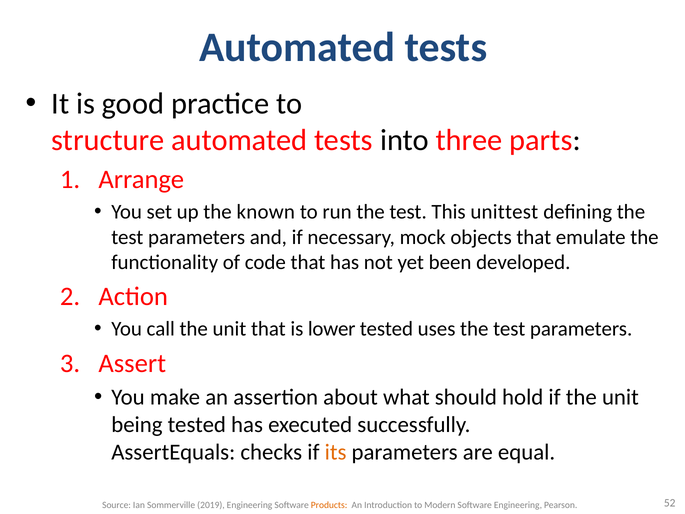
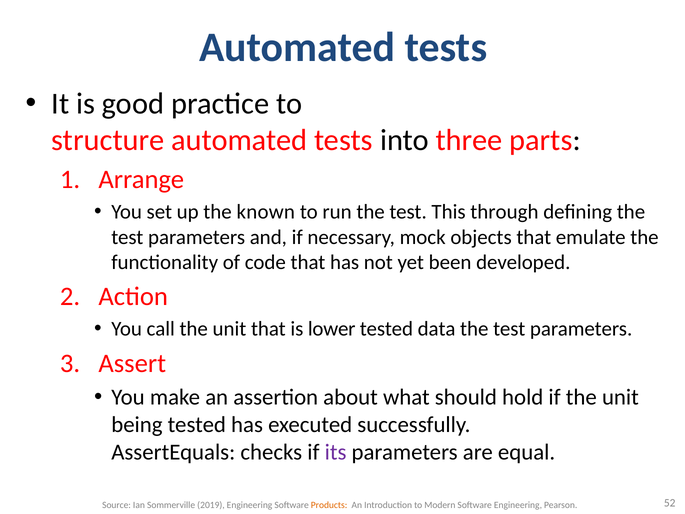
unittest: unittest -> through
uses: uses -> data
its colour: orange -> purple
